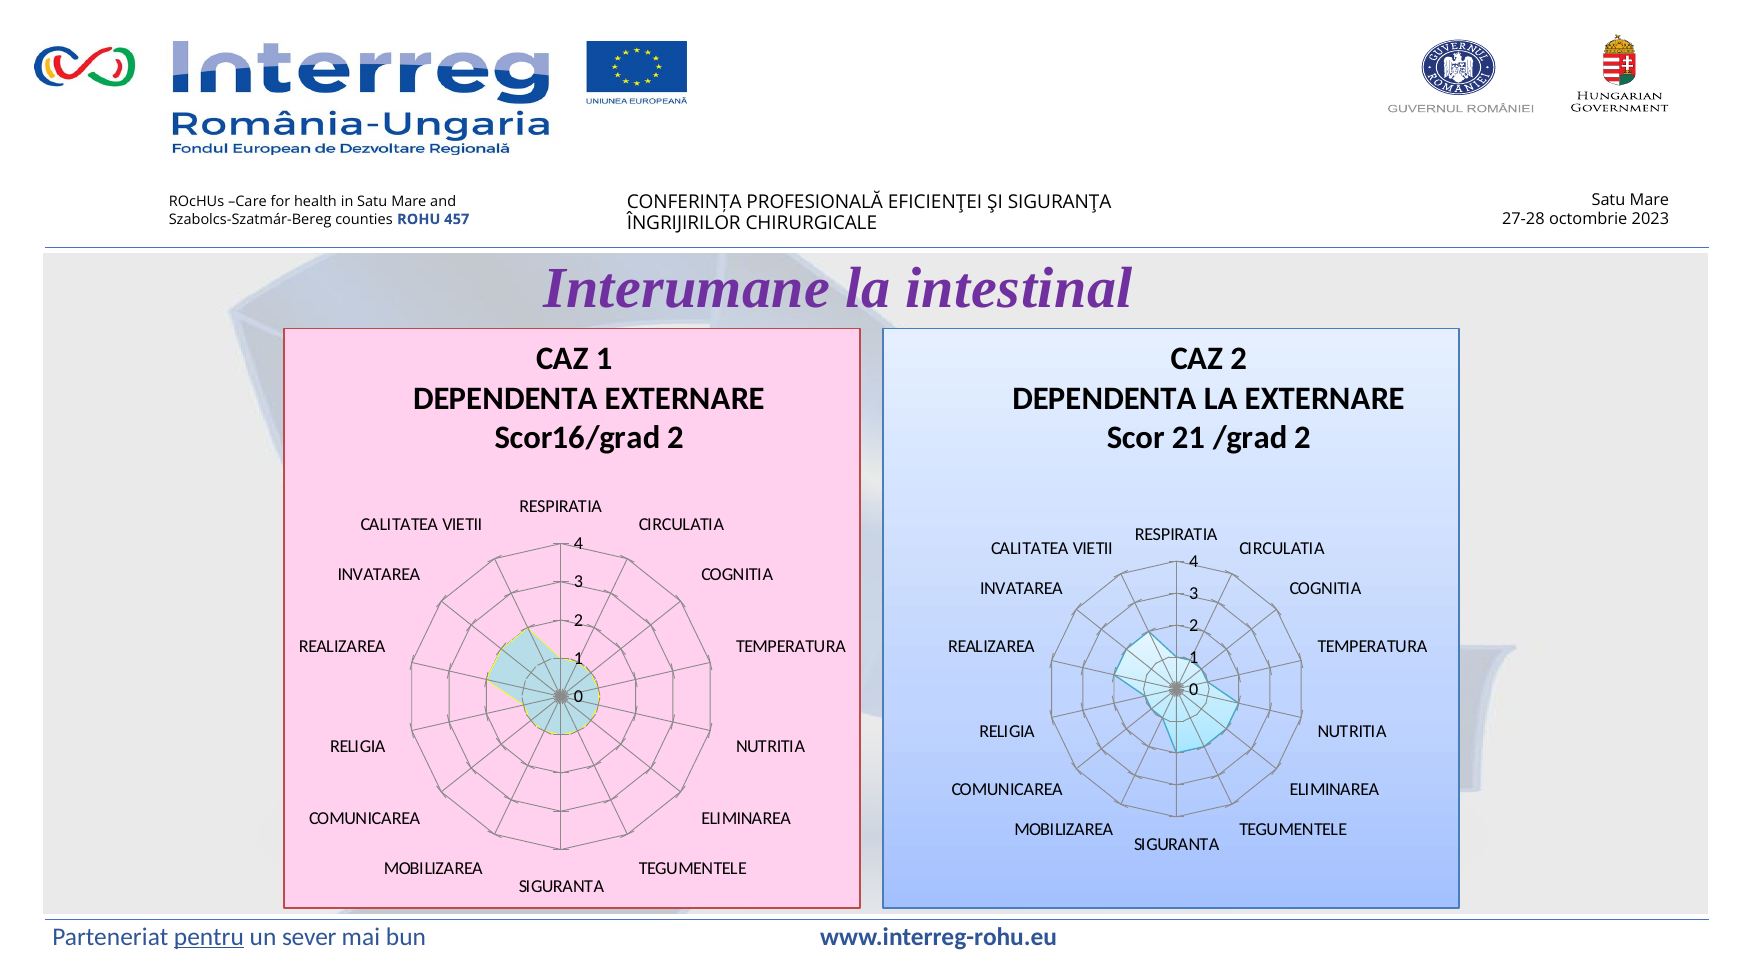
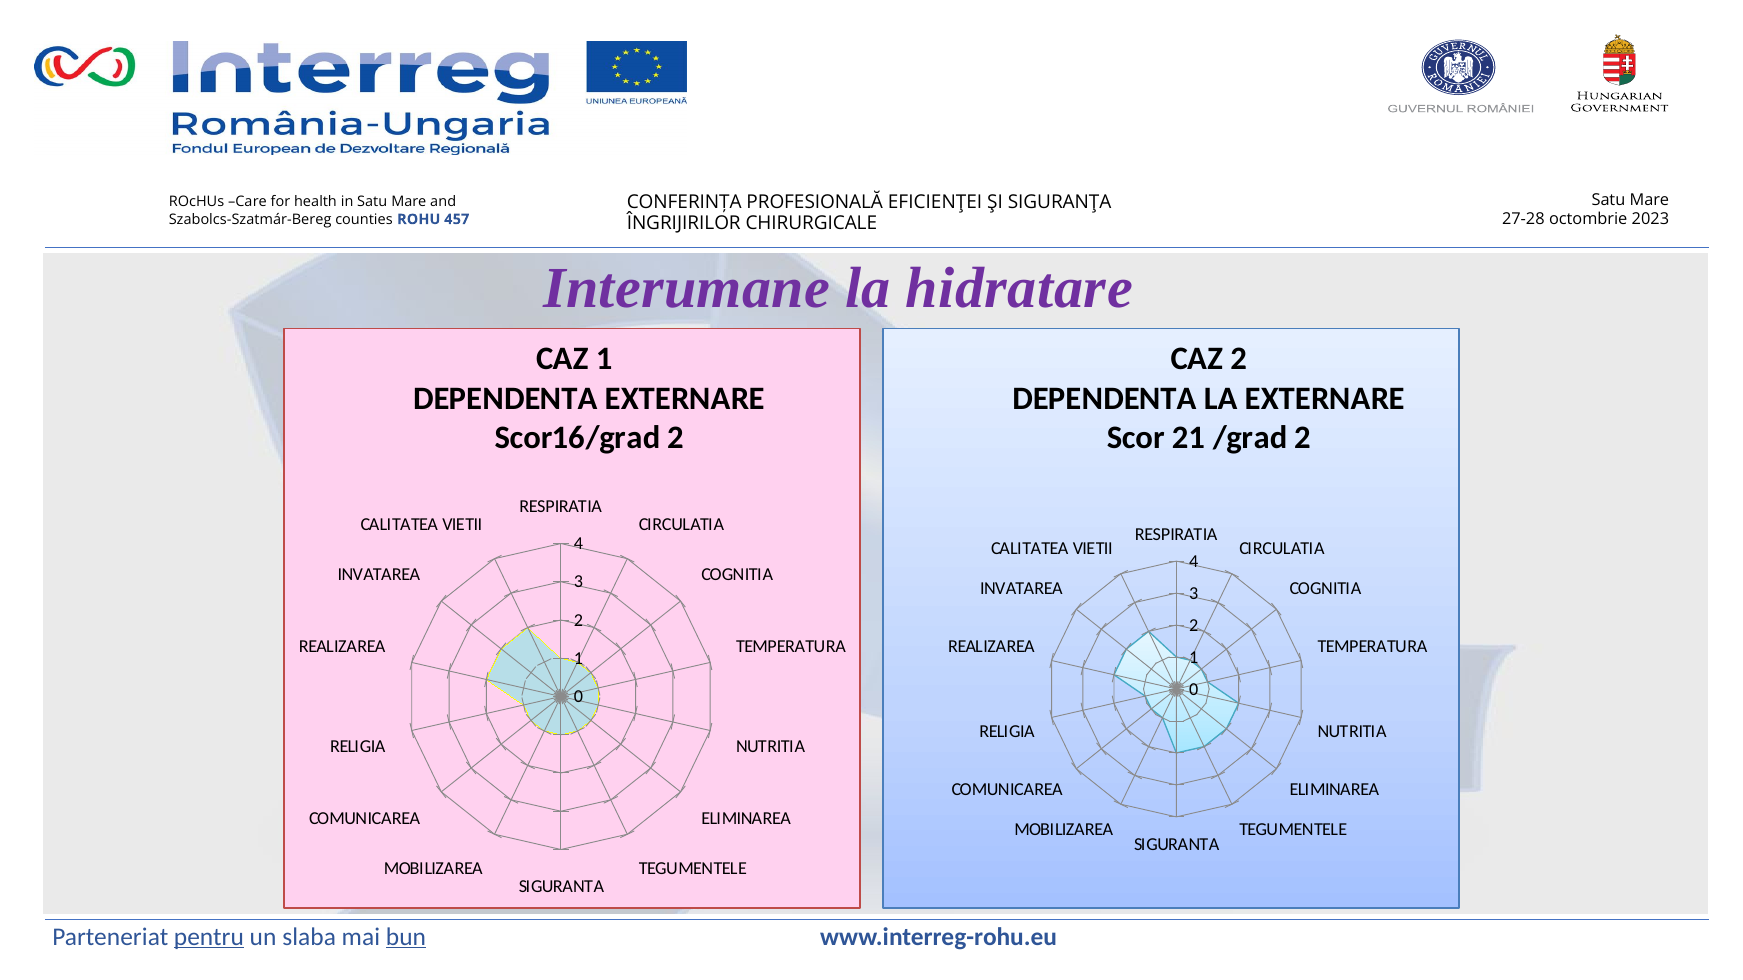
intestinal: intestinal -> hidratare
sever: sever -> slaba
bun underline: none -> present
